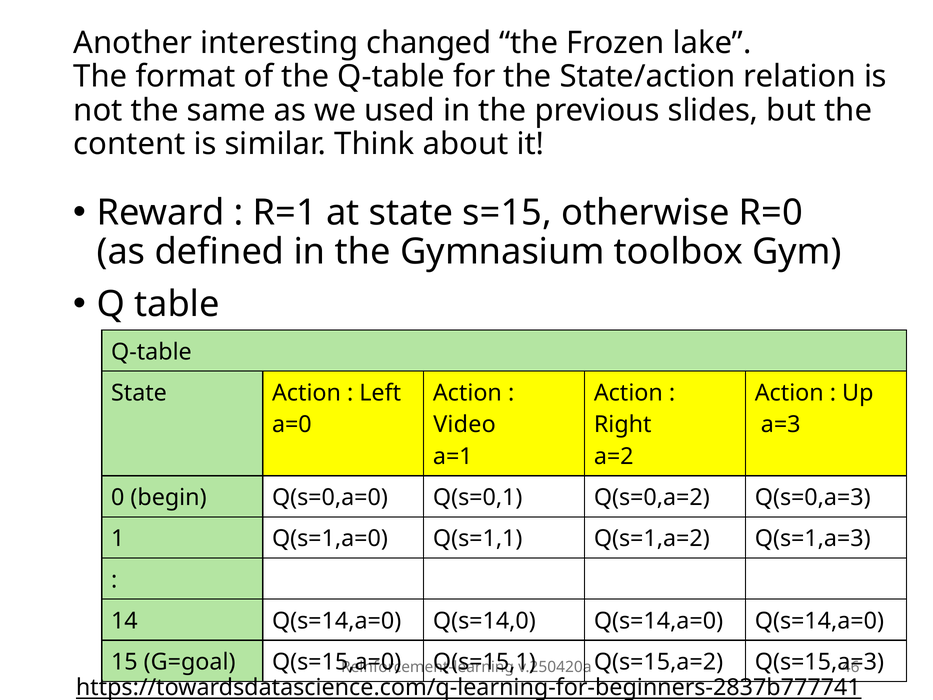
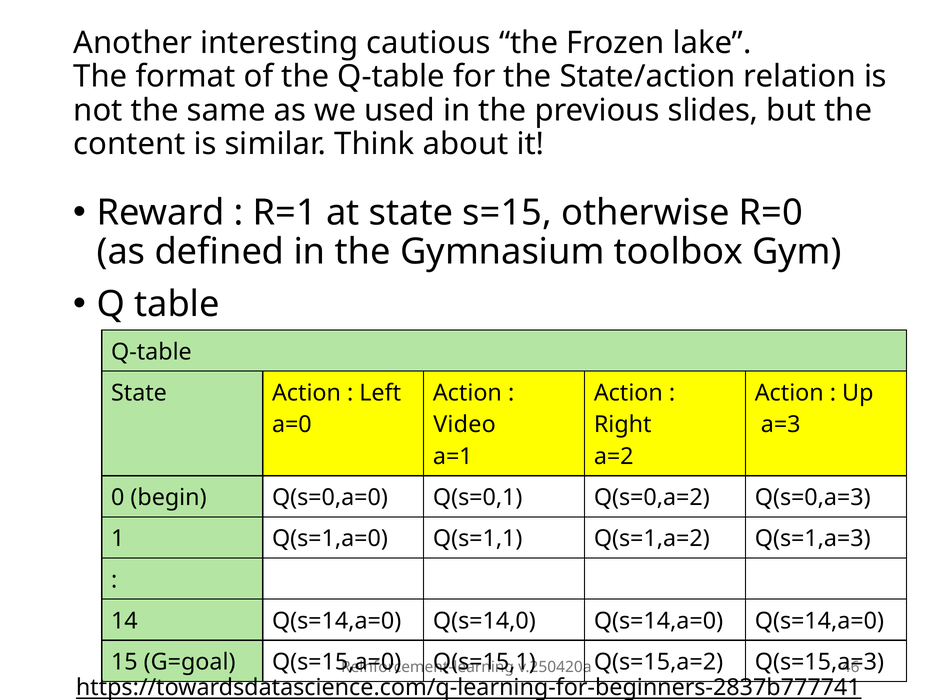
changed: changed -> cautious
